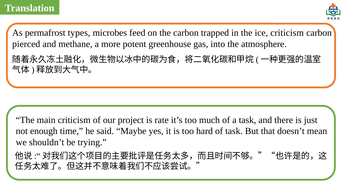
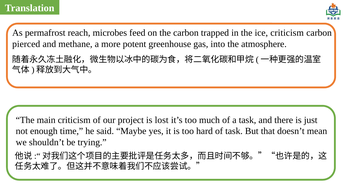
types: types -> reach
rate: rate -> lost
